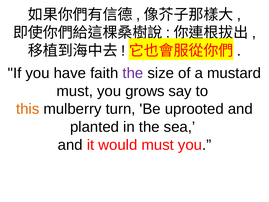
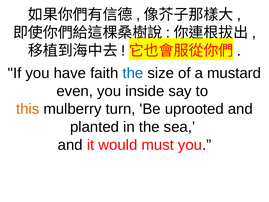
the at (133, 73) colour: purple -> blue
must at (75, 91): must -> even
grows: grows -> inside
